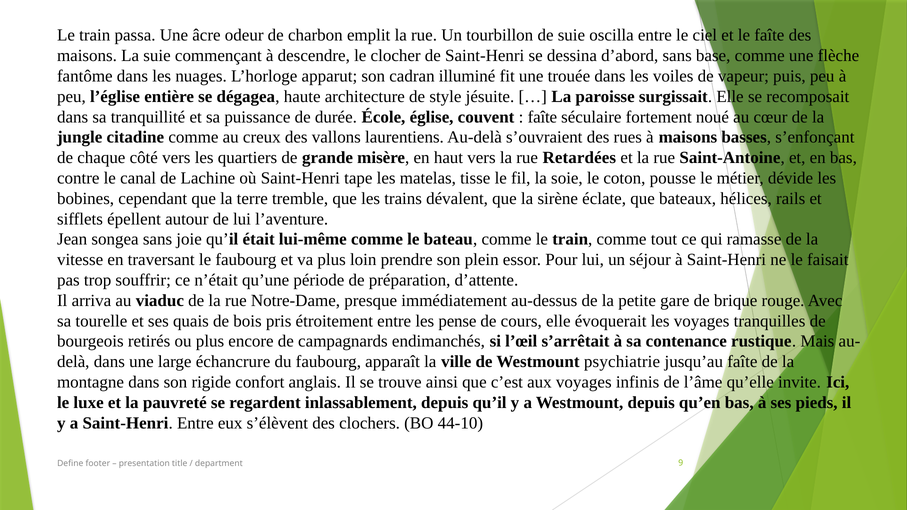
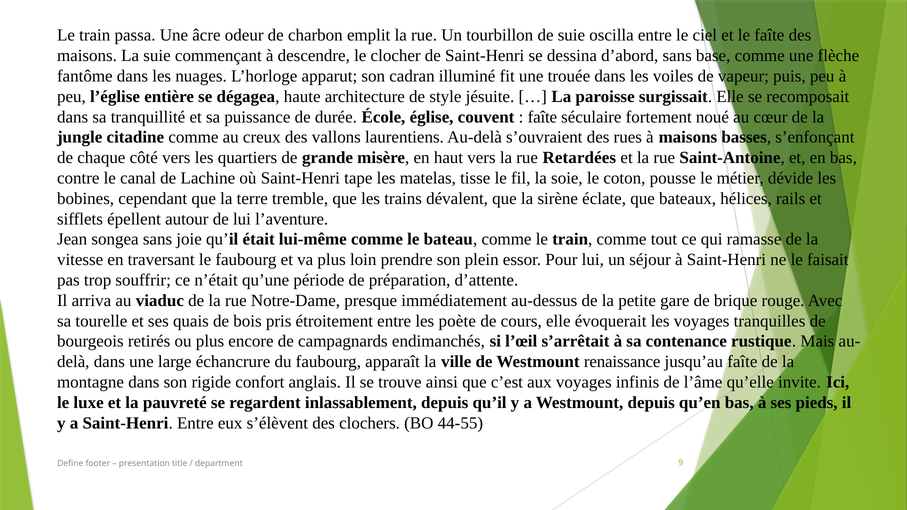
pense: pense -> poète
psychiatrie: psychiatrie -> renaissance
44-10: 44-10 -> 44-55
